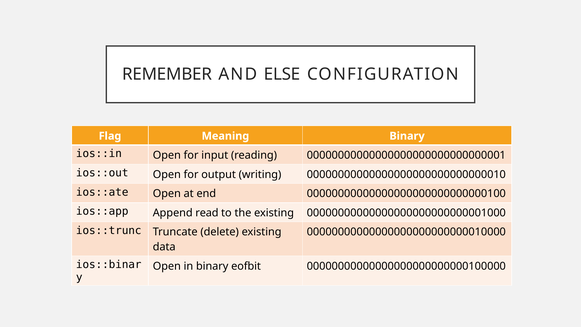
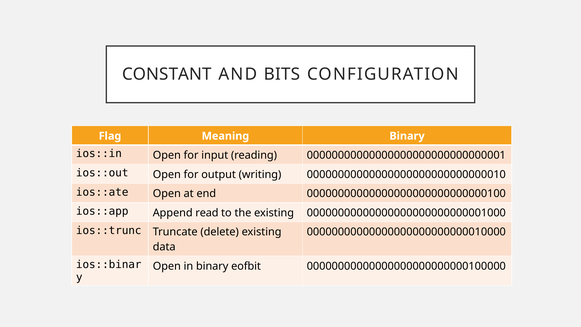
REMEMBER: REMEMBER -> CONSTANT
ELSE: ELSE -> BITS
